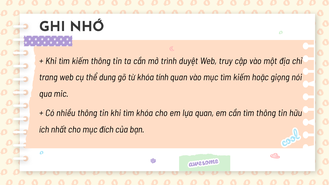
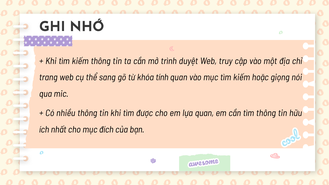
dung: dung -> sang
tìm khóa: khóa -> được
